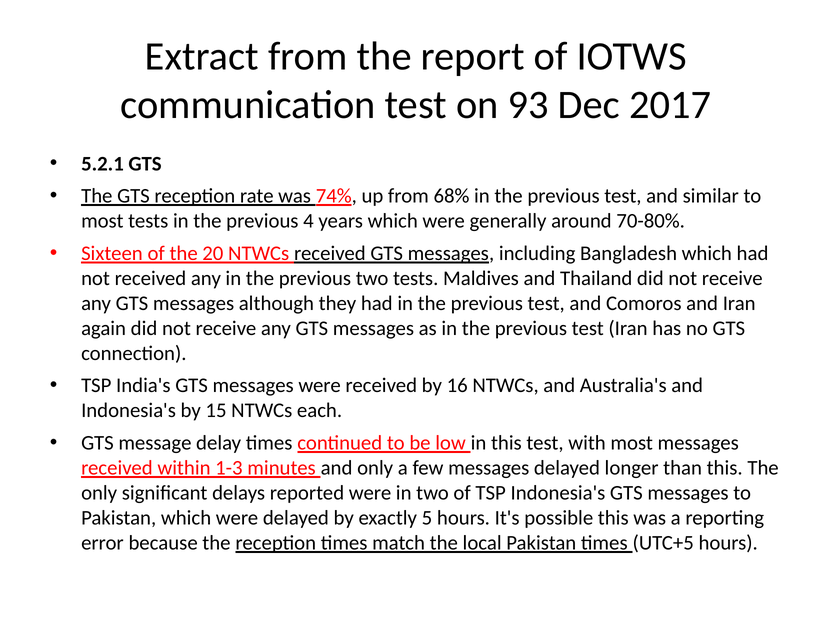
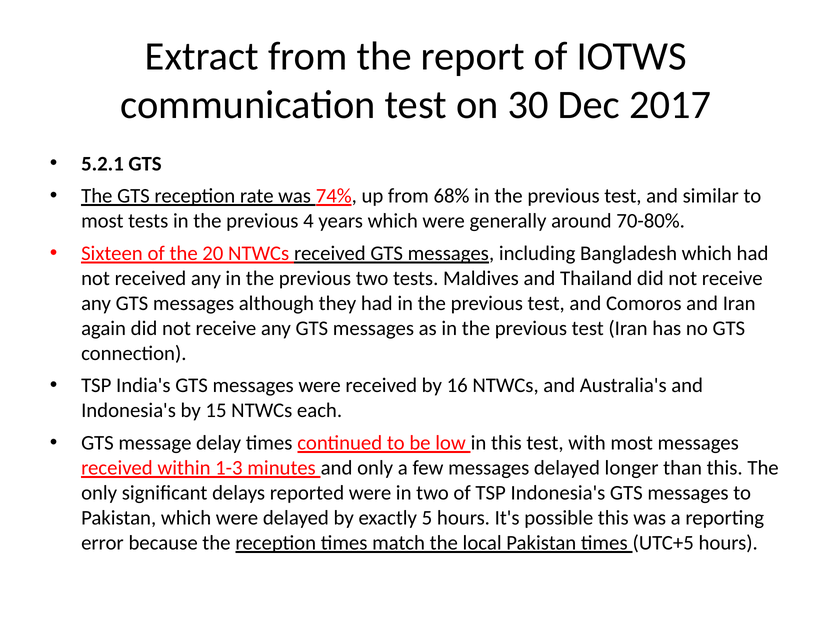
93: 93 -> 30
